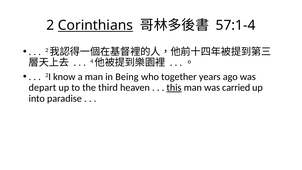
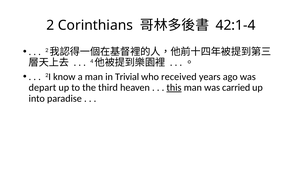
Corinthians underline: present -> none
57:1-4: 57:1-4 -> 42:1-4
Being: Being -> Trivial
together: together -> received
